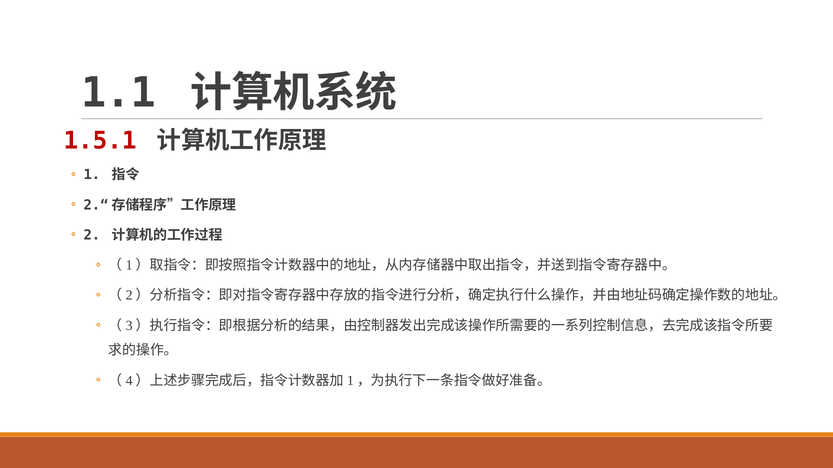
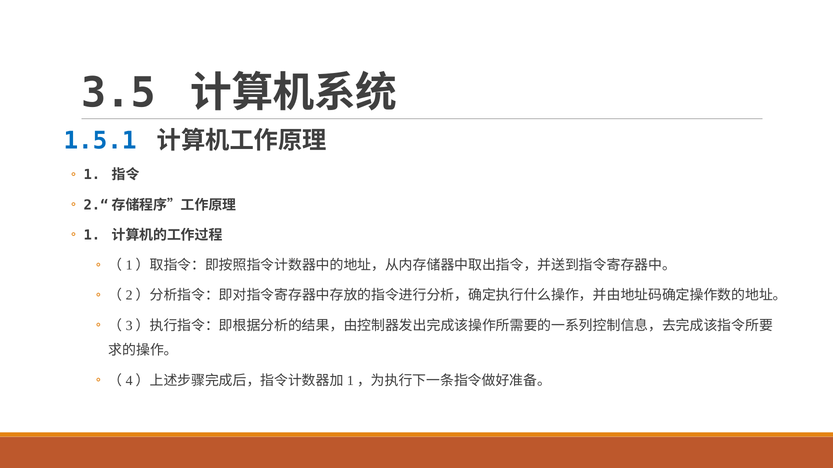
1.1: 1.1 -> 3.5
1.5.1 colour: red -> blue
2 at (92, 235): 2 -> 1
